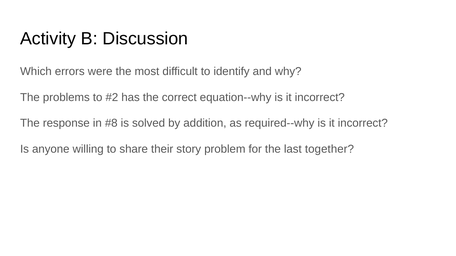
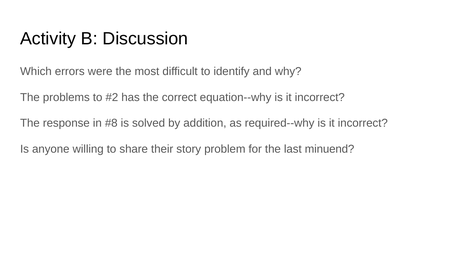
together: together -> minuend
